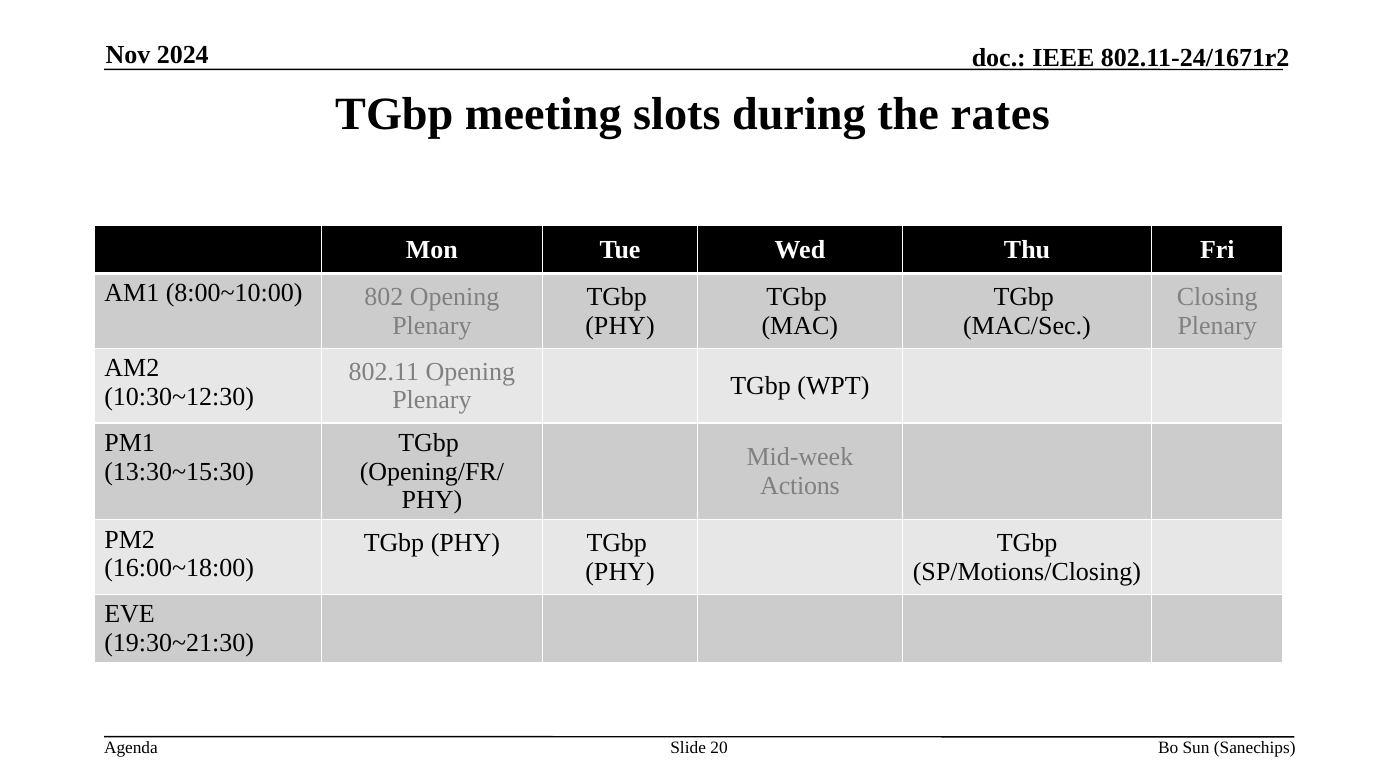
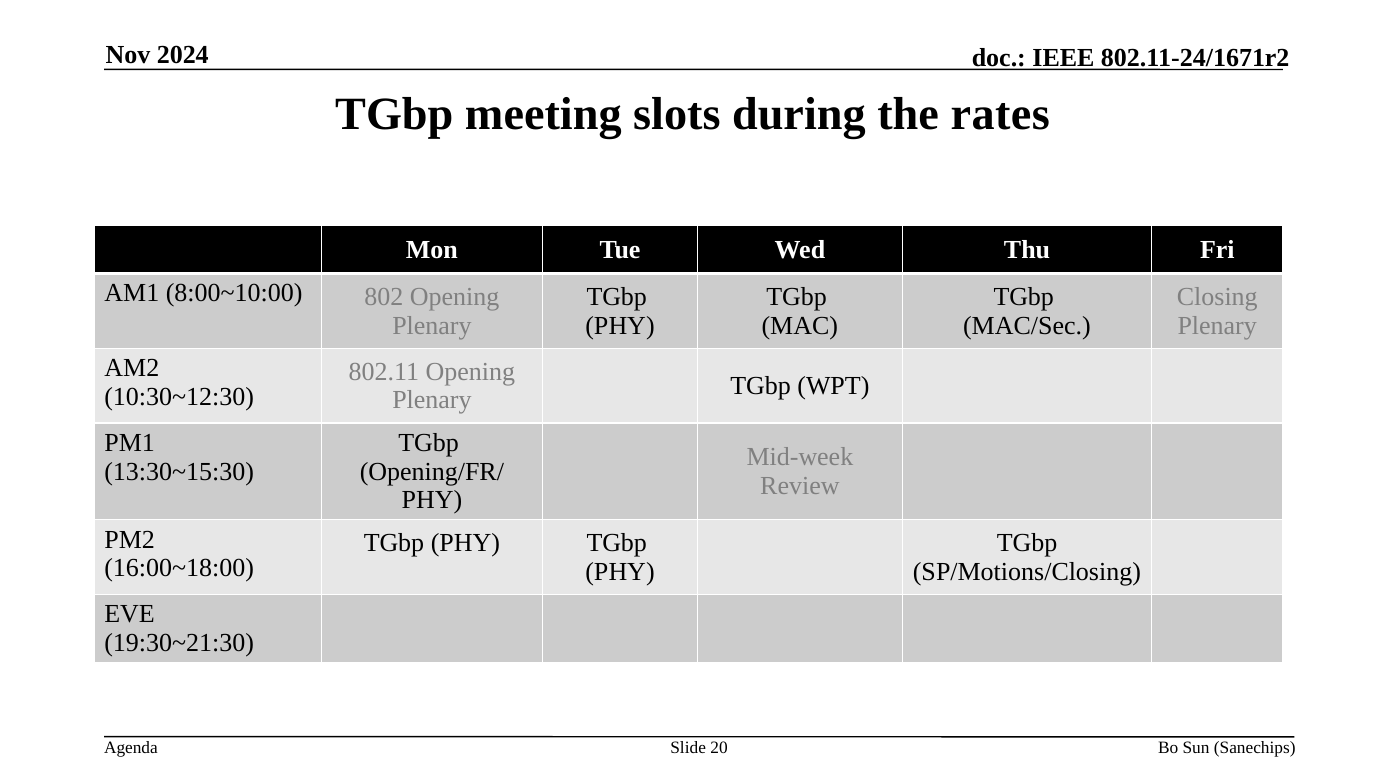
Actions: Actions -> Review
